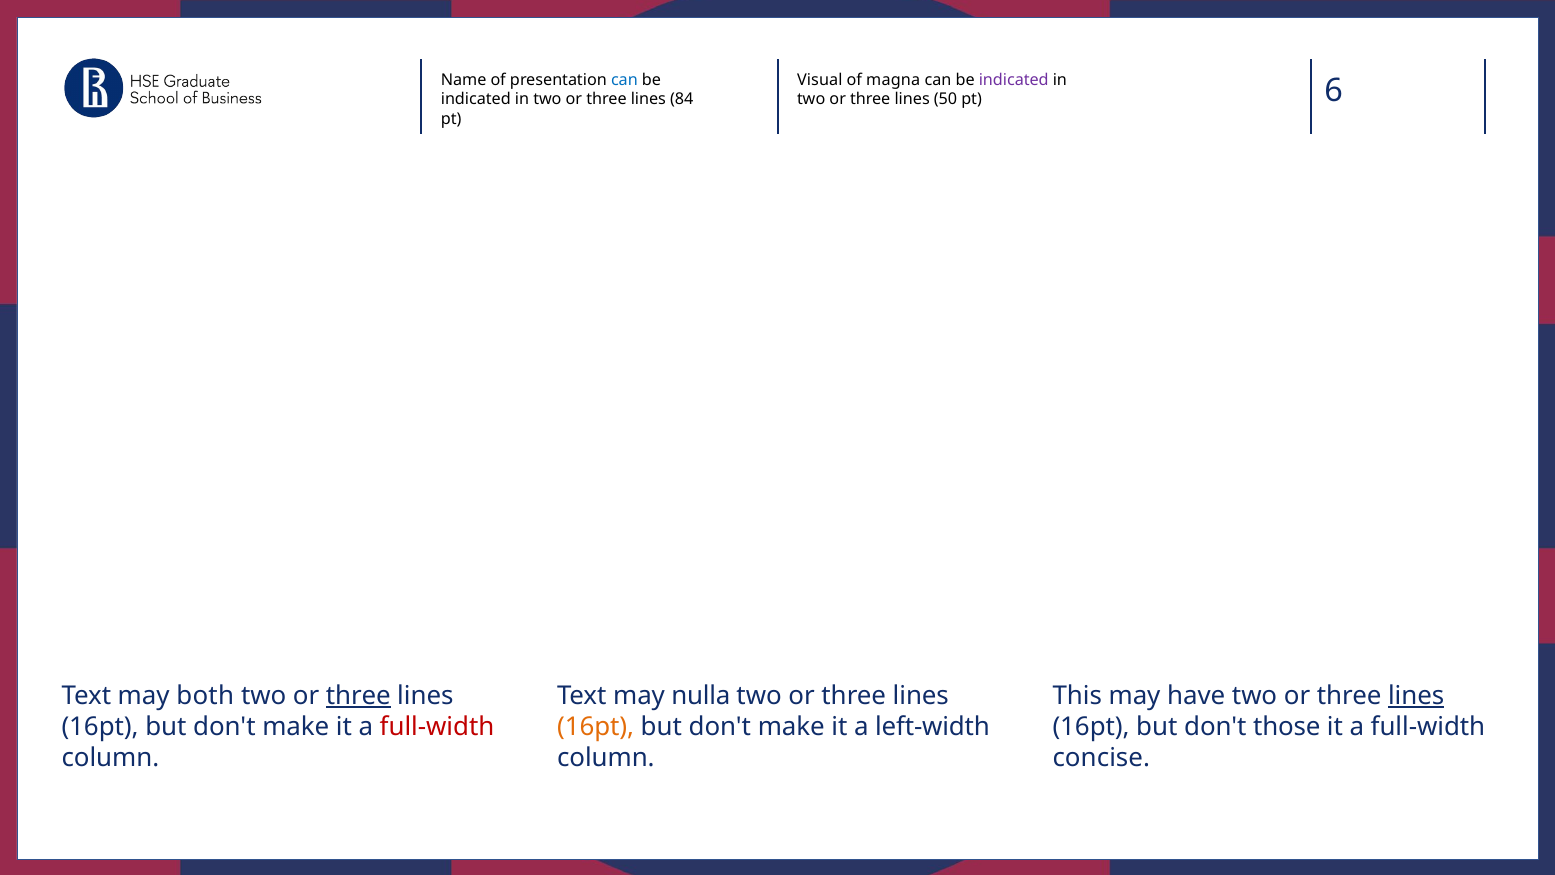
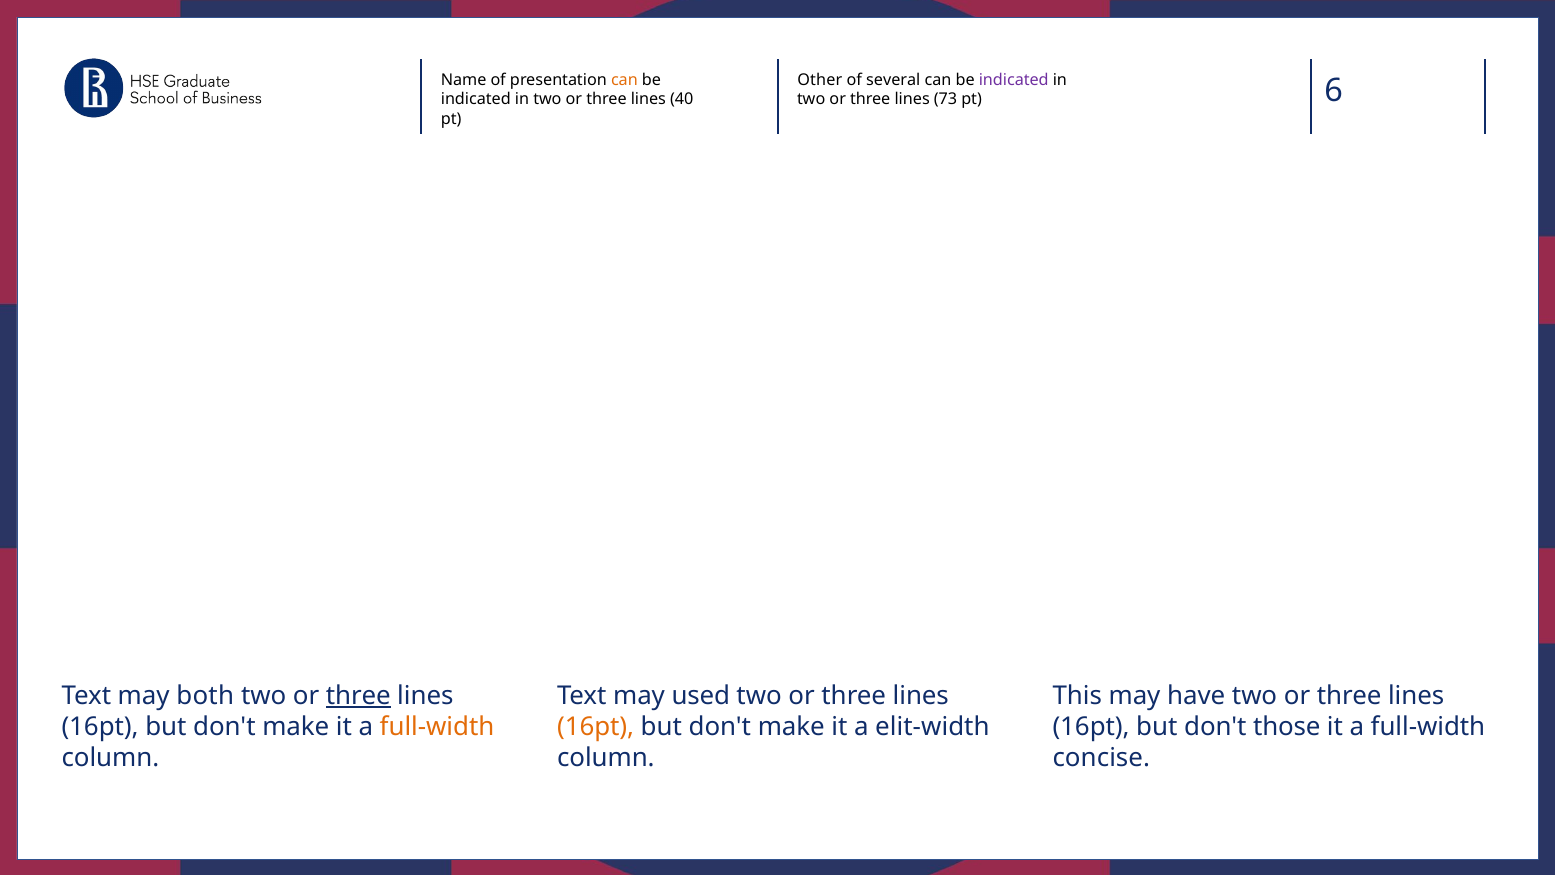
can at (624, 80) colour: blue -> orange
Visual: Visual -> Other
magna: magna -> several
84: 84 -> 40
50: 50 -> 73
nulla: nulla -> used
lines at (1416, 695) underline: present -> none
full-width at (437, 727) colour: red -> orange
left-width: left-width -> elit-width
